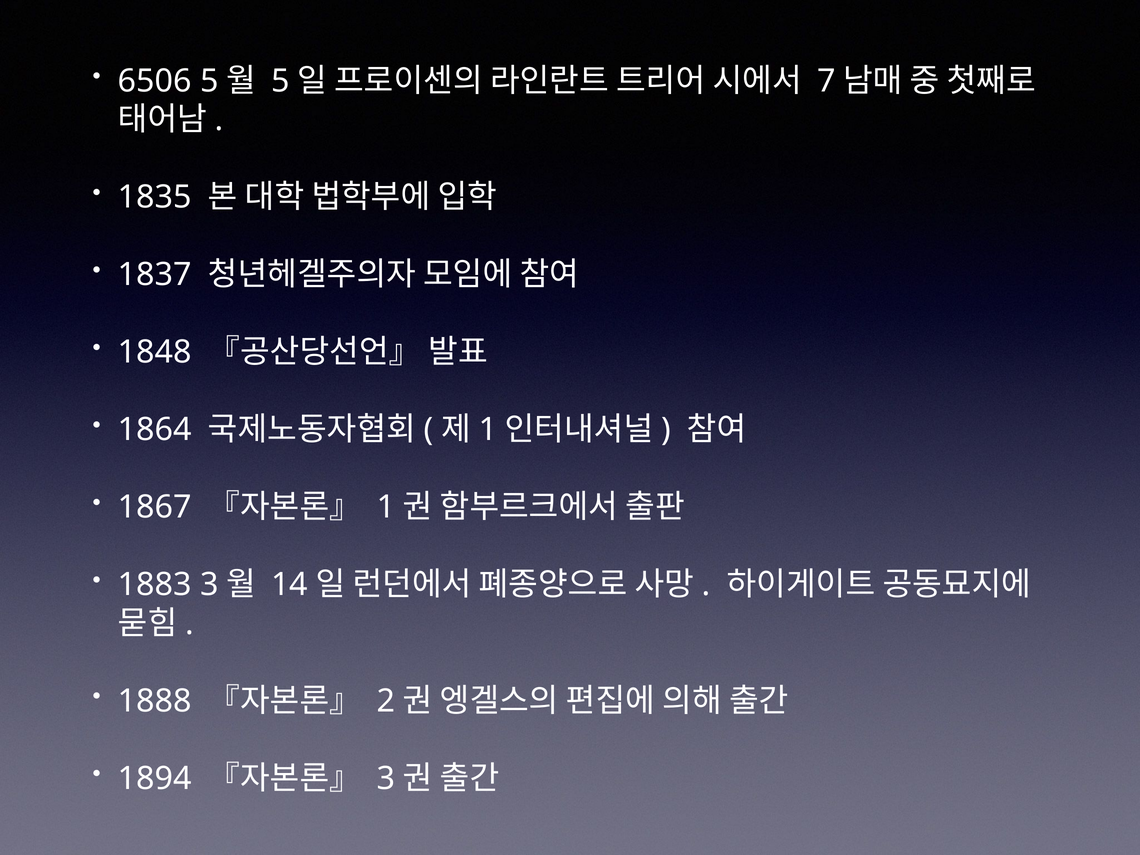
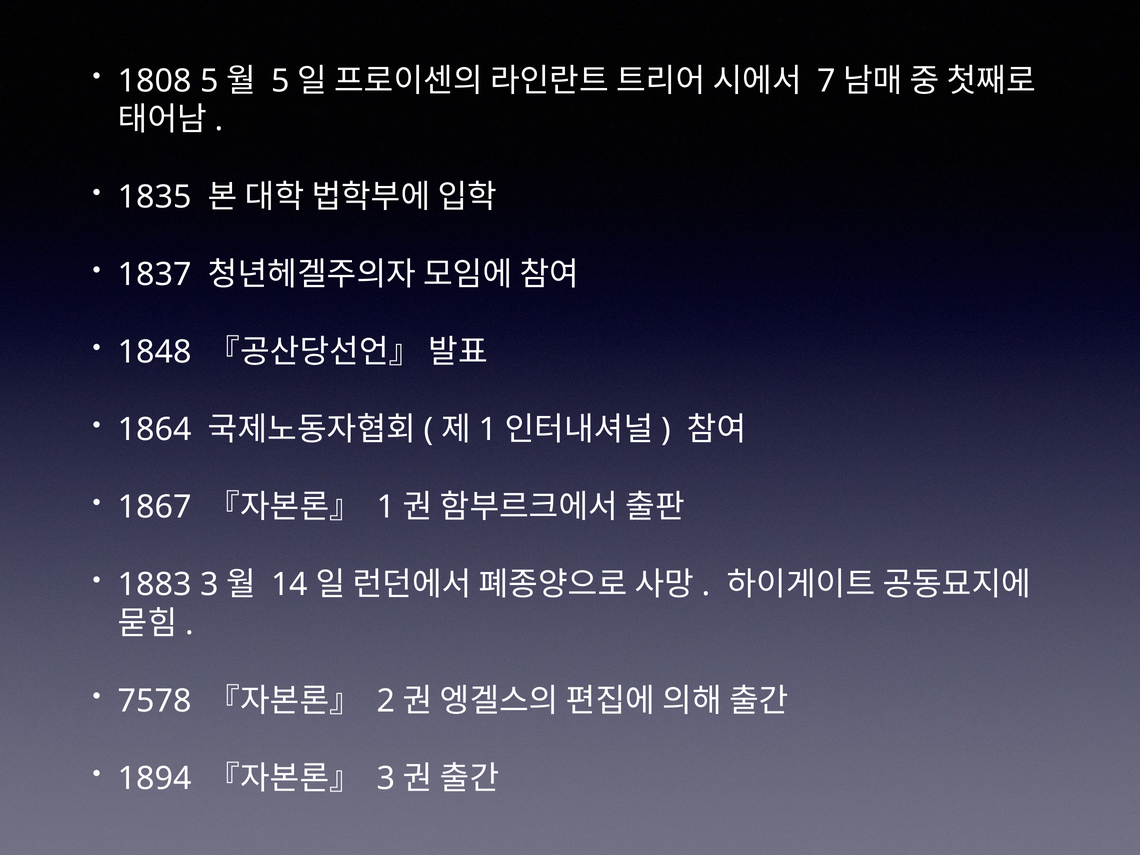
6506: 6506 -> 1808
1888: 1888 -> 7578
